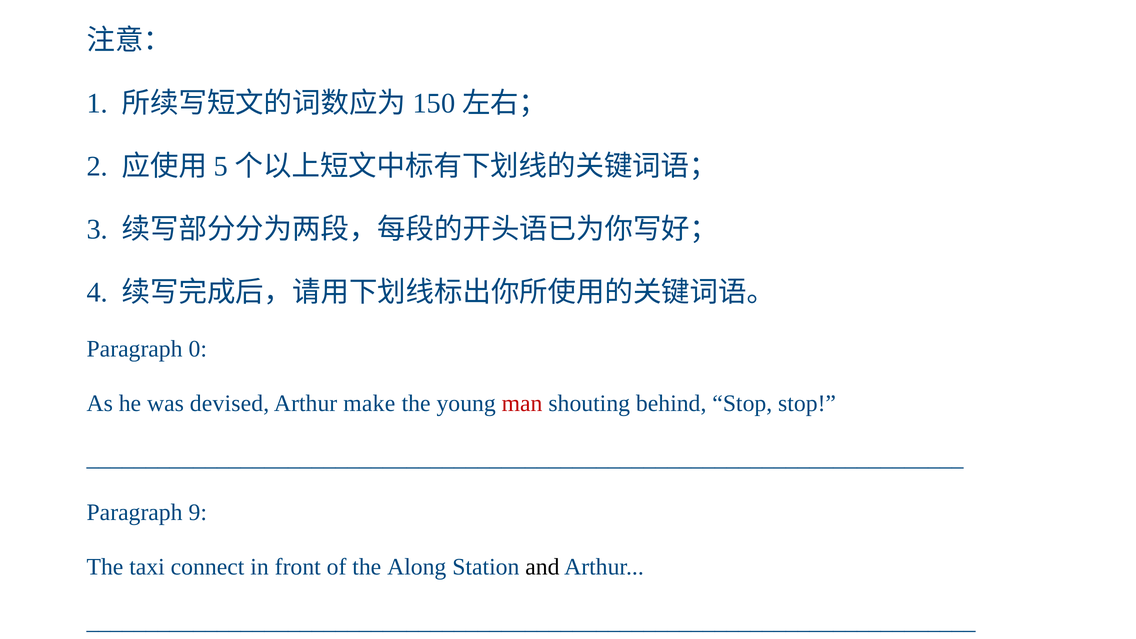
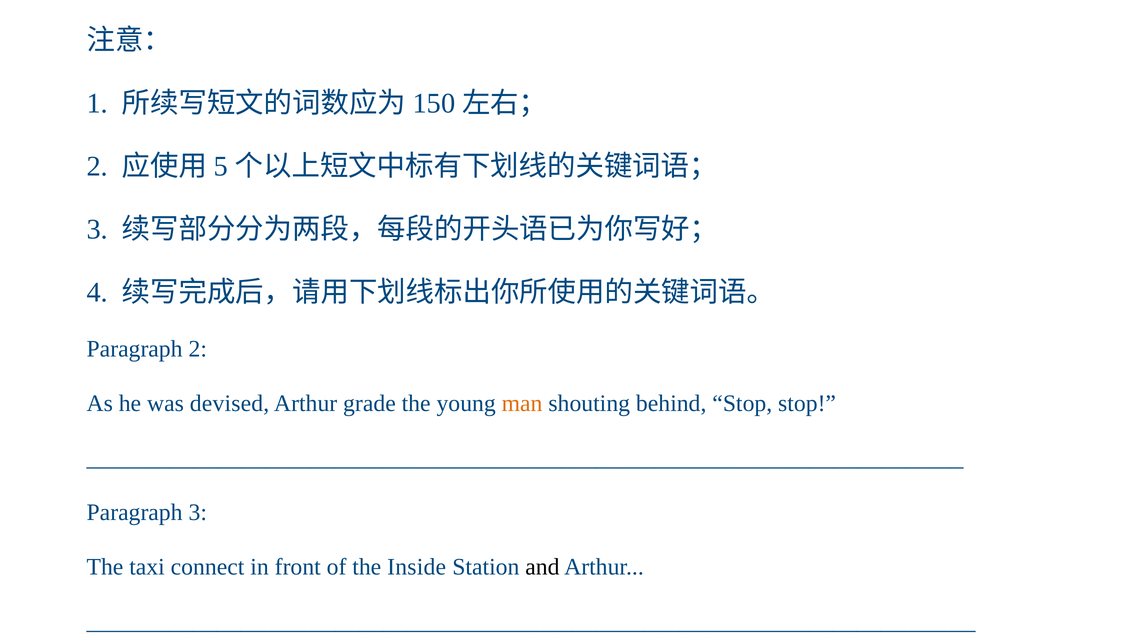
Paragraph 0: 0 -> 2
make: make -> grade
man colour: red -> orange
Paragraph 9: 9 -> 3
Along: Along -> Inside
